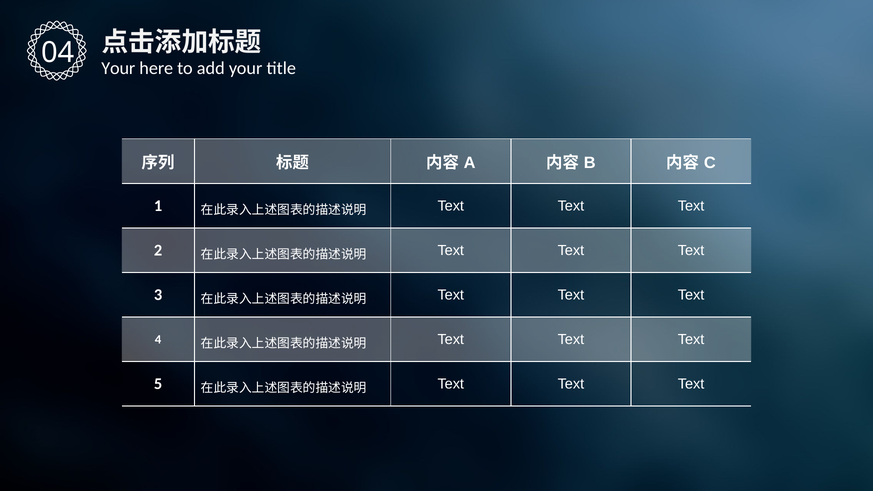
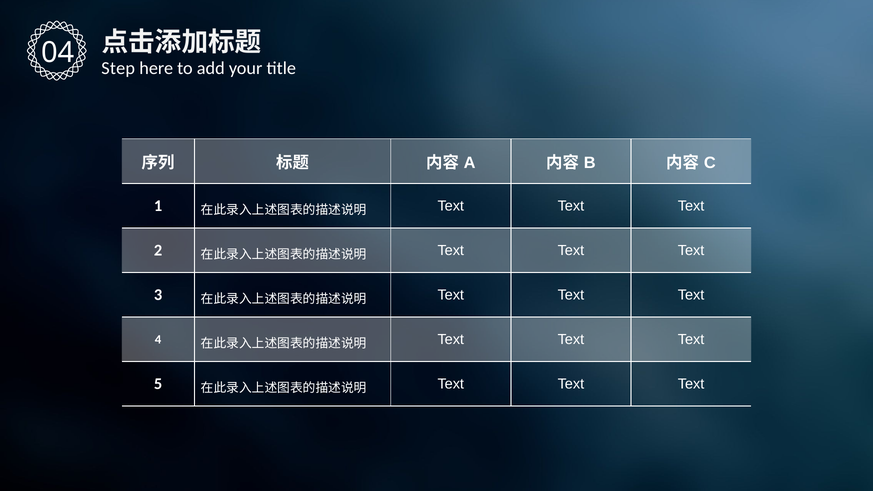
Your at (118, 68): Your -> Step
